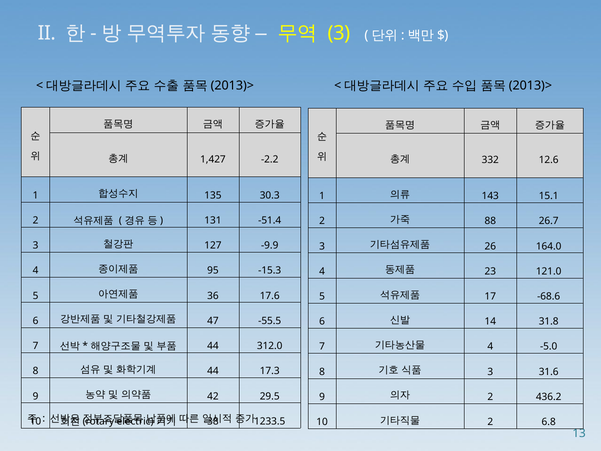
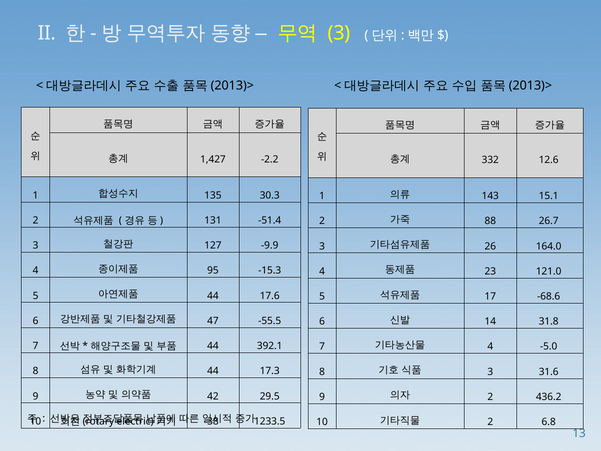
36 at (213, 296): 36 -> 44
312.0: 312.0 -> 392.1
